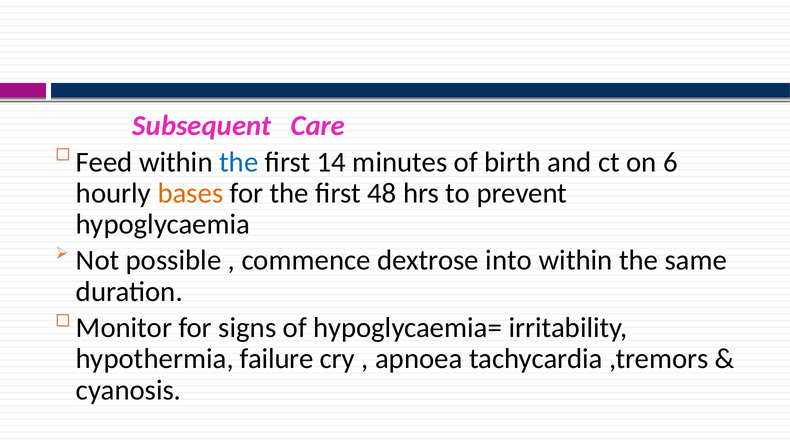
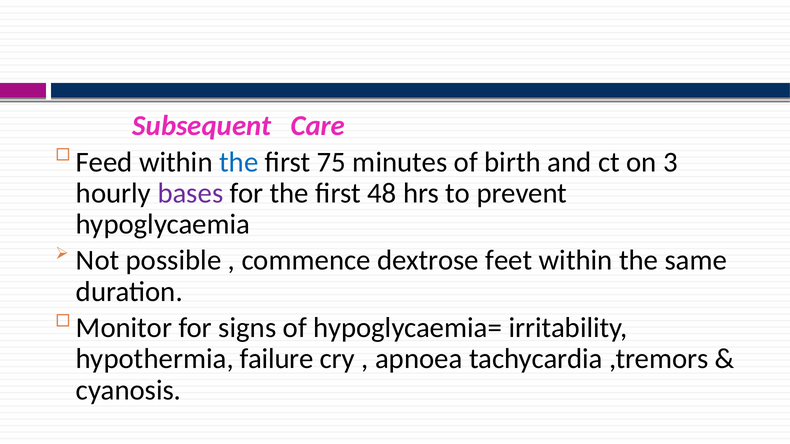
14: 14 -> 75
6: 6 -> 3
bases colour: orange -> purple
into: into -> feet
